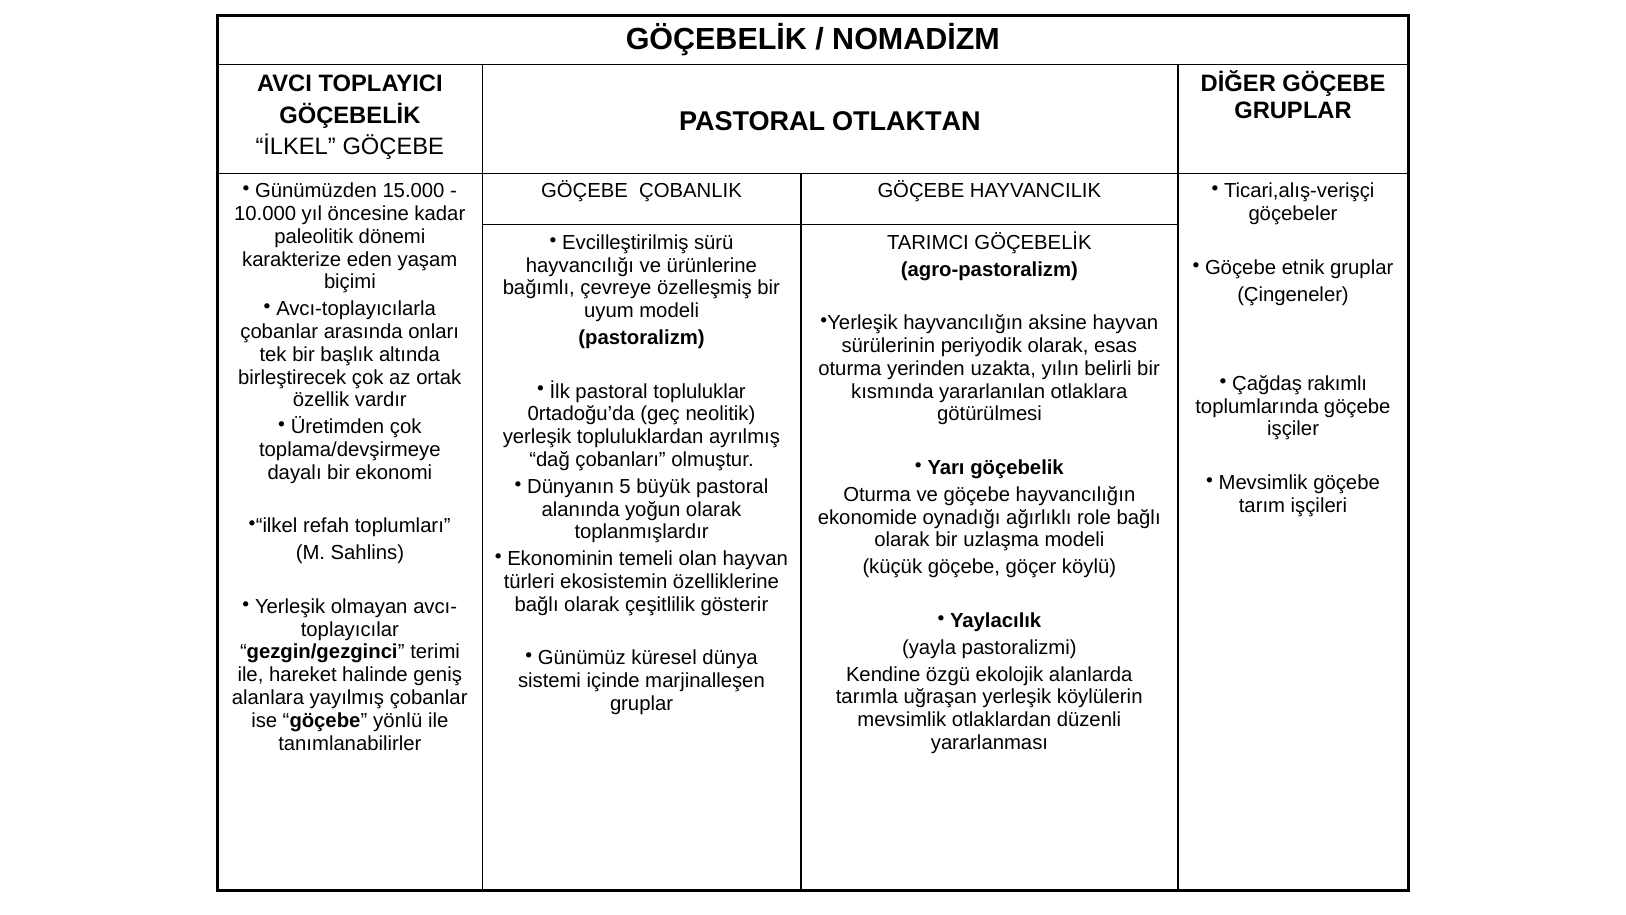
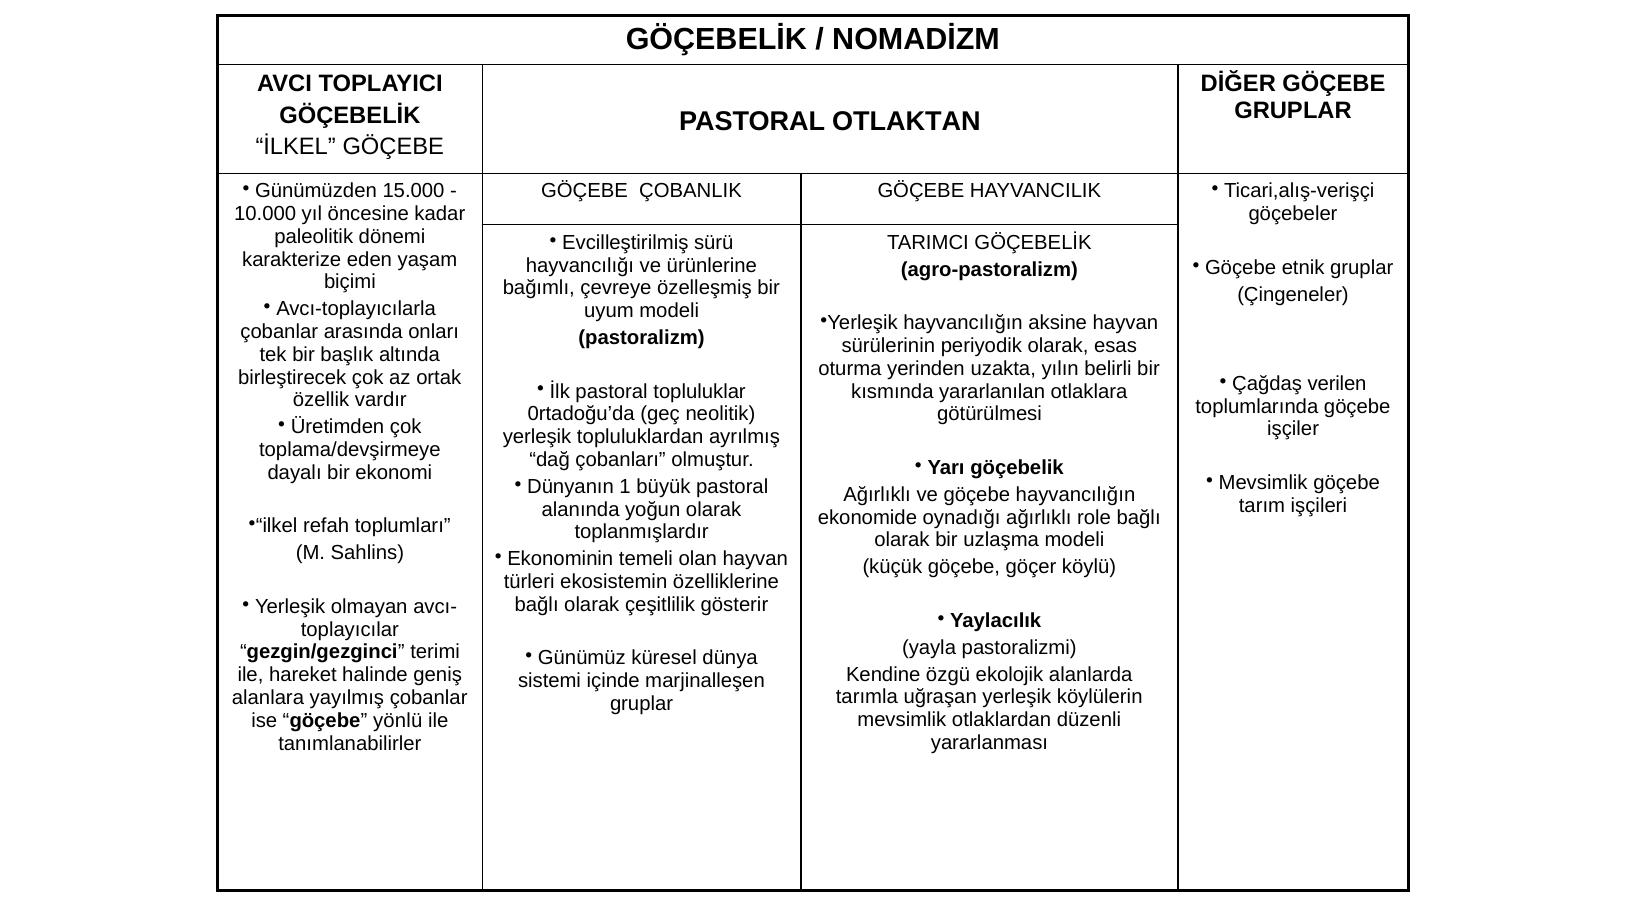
rakımlı: rakımlı -> verilen
5: 5 -> 1
Oturma at (877, 495): Oturma -> Ağırlıklı
